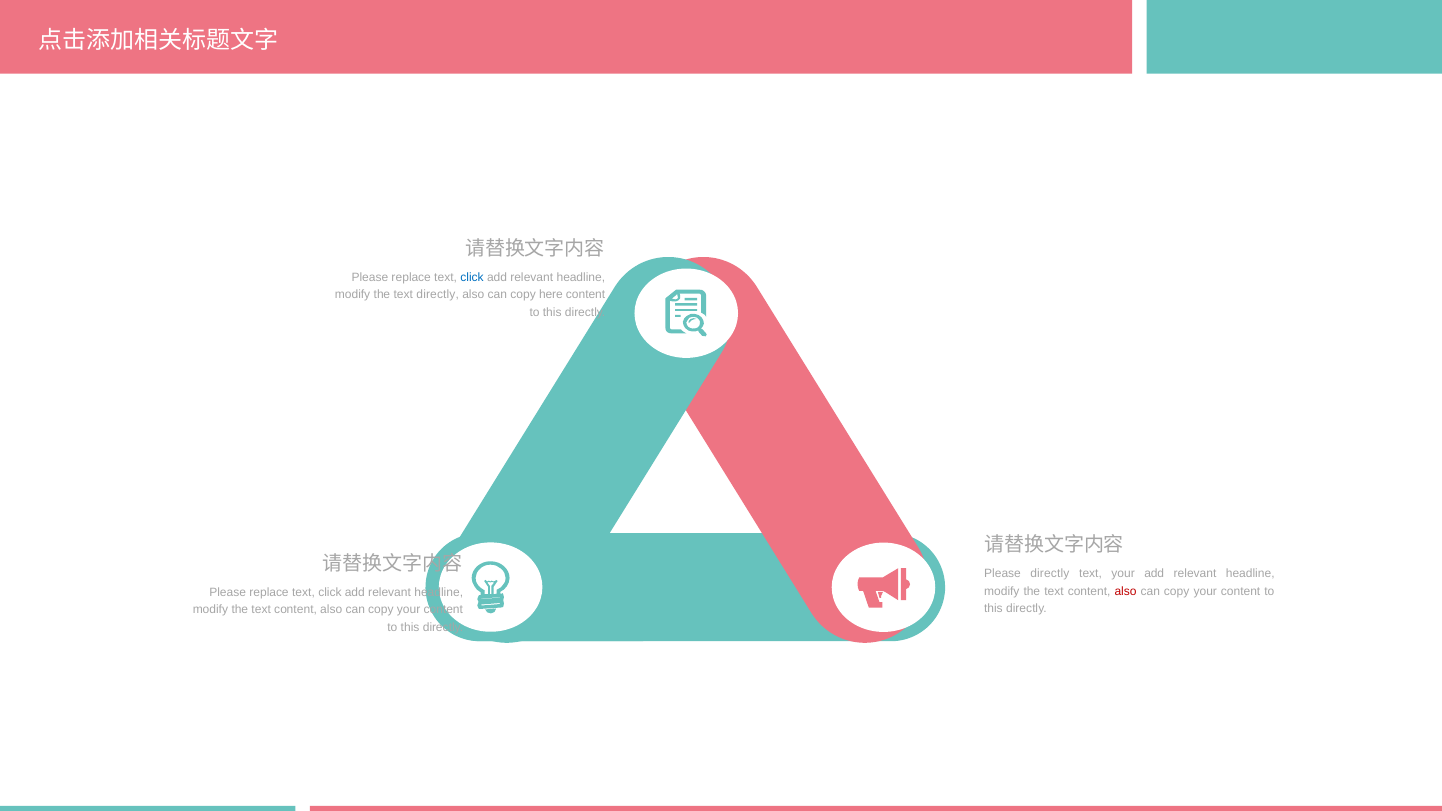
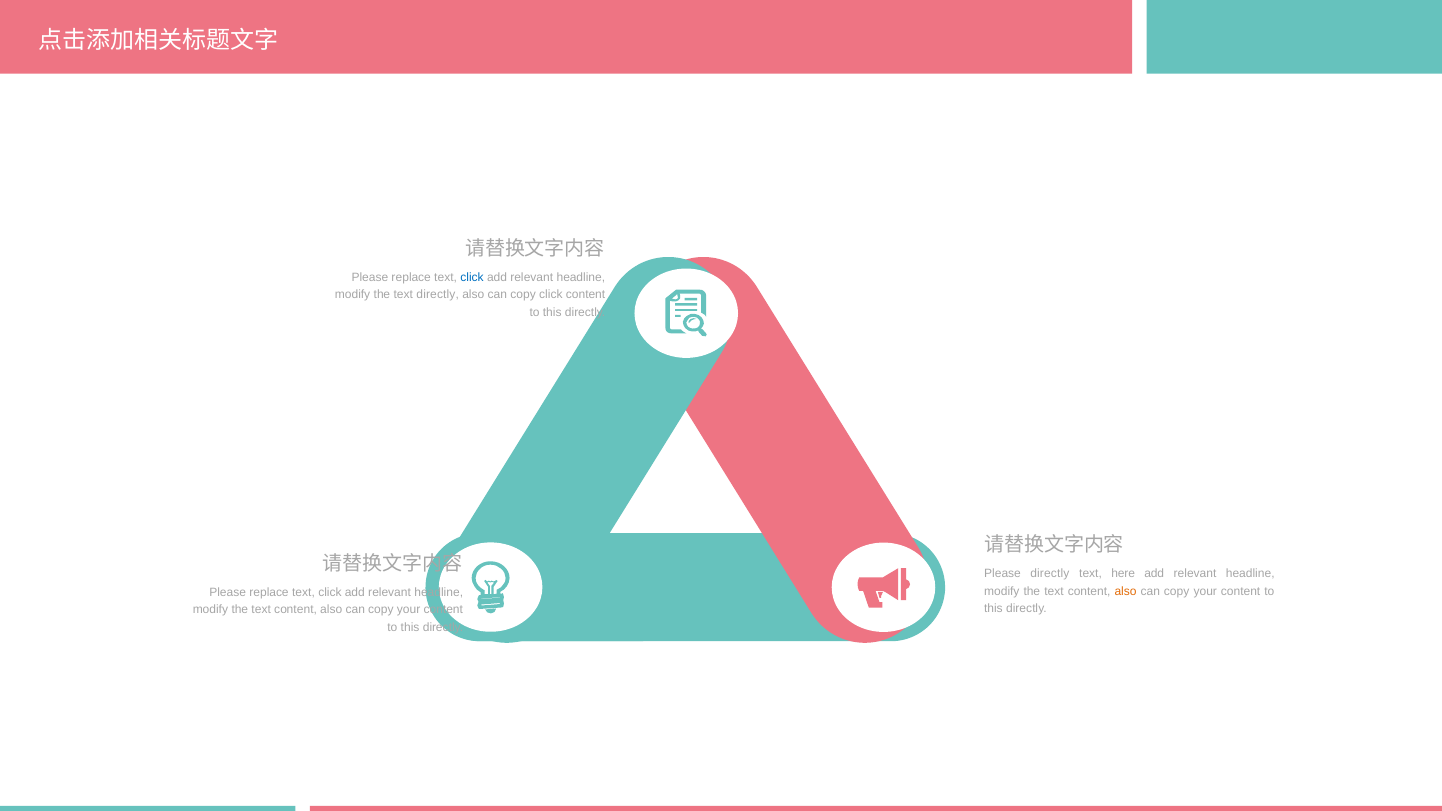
copy here: here -> click
text your: your -> here
also at (1126, 591) colour: red -> orange
